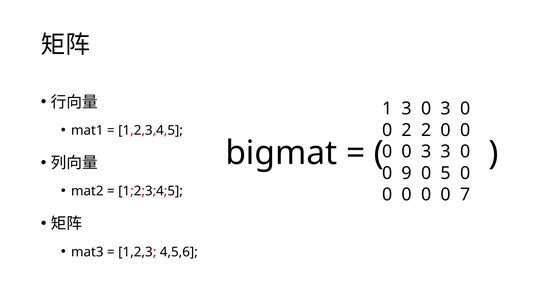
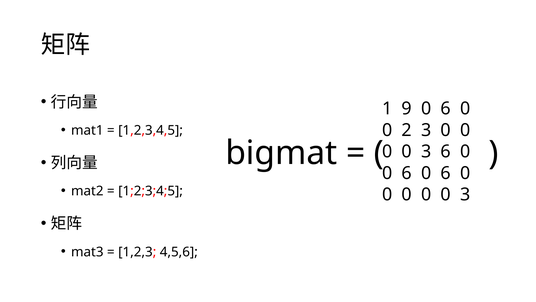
1 3: 3 -> 9
3 at (446, 109): 3 -> 6
2 2: 2 -> 3
3 3: 3 -> 6
9 at (407, 173): 9 -> 6
5 at (446, 173): 5 -> 6
7 at (465, 194): 7 -> 3
